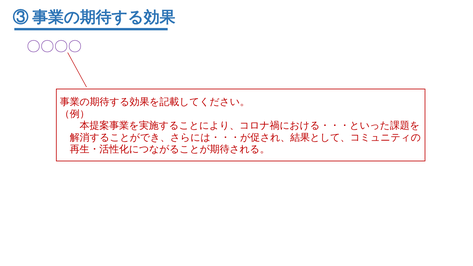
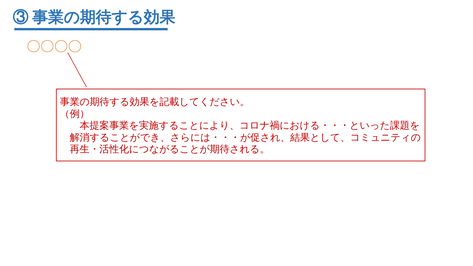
〇〇〇〇 colour: purple -> orange
